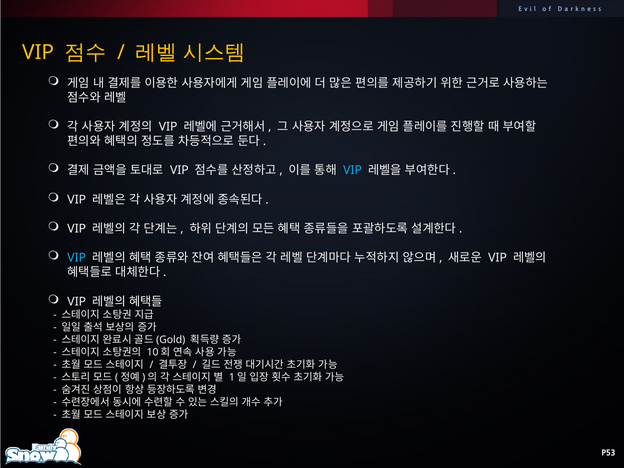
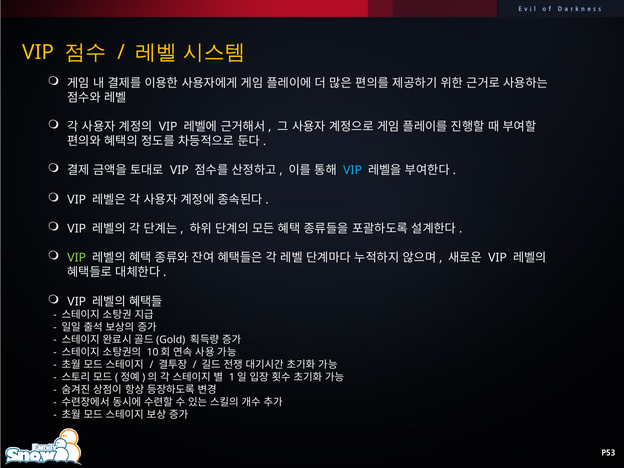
VIP at (77, 258) colour: light blue -> light green
